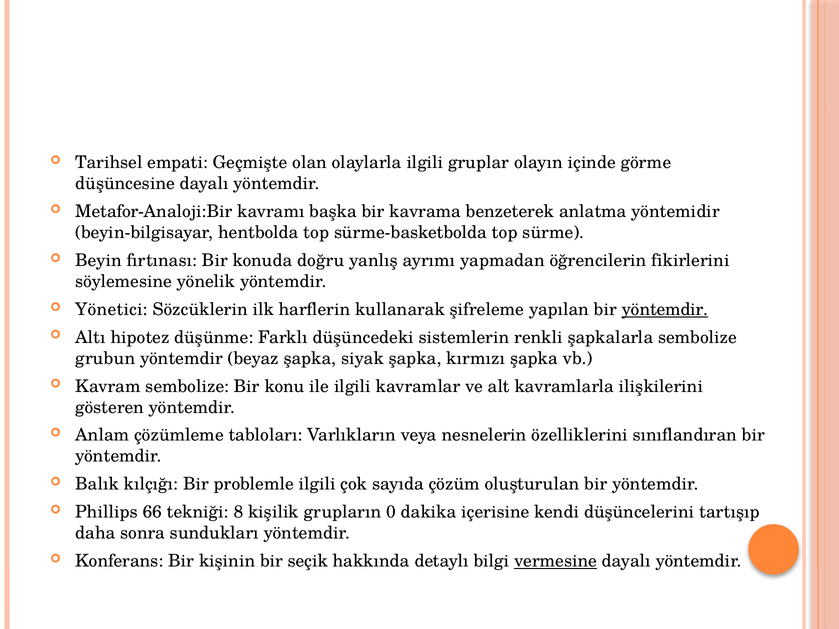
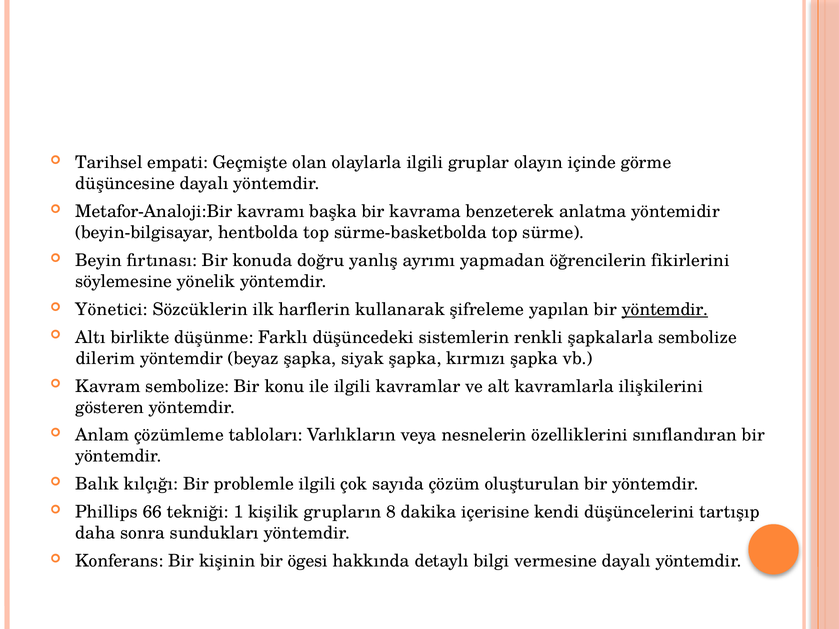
hipotez: hipotez -> birlikte
grubun: grubun -> dilerim
8: 8 -> 1
0: 0 -> 8
seçik: seçik -> ögesi
vermesine underline: present -> none
